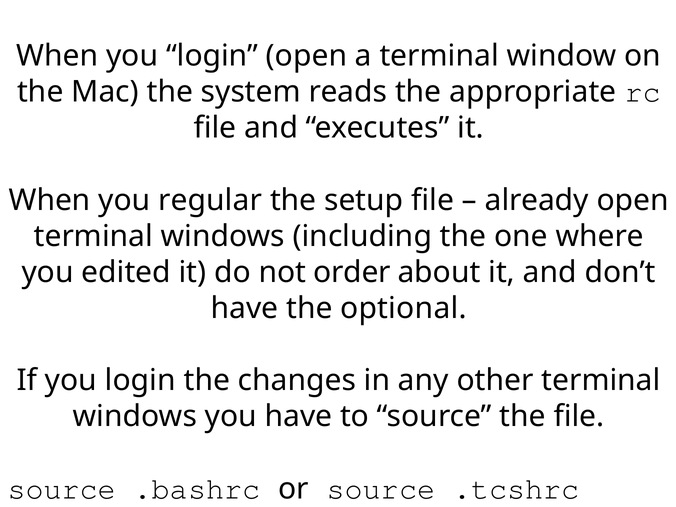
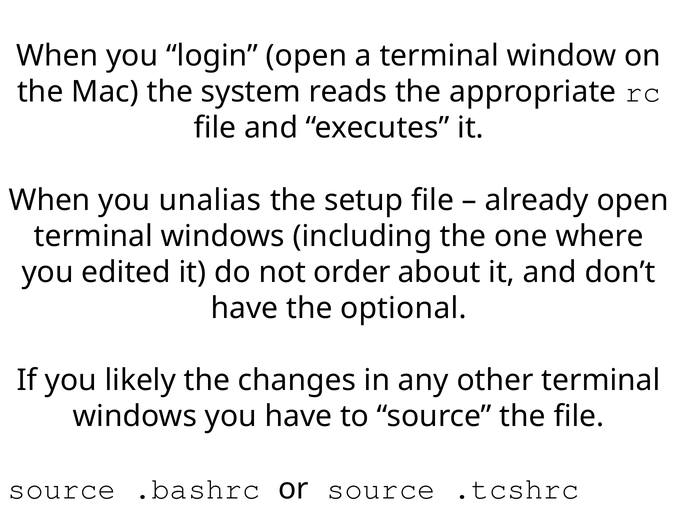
regular: regular -> unalias
If you login: login -> likely
